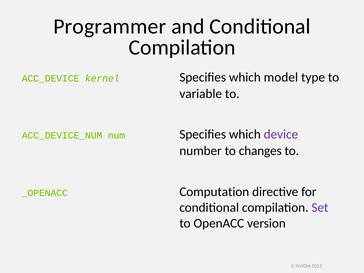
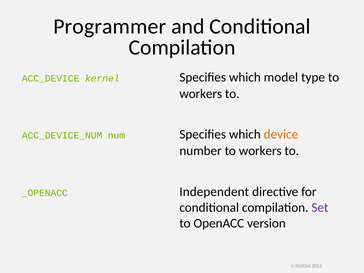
variable at (201, 94): variable -> workers
device colour: purple -> orange
number to changes: changes -> workers
Computation: Computation -> Independent
